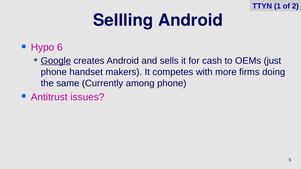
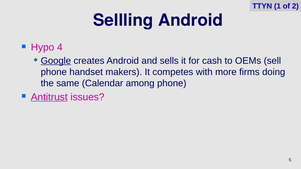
6: 6 -> 4
just: just -> sell
Currently: Currently -> Calendar
Antitrust underline: none -> present
